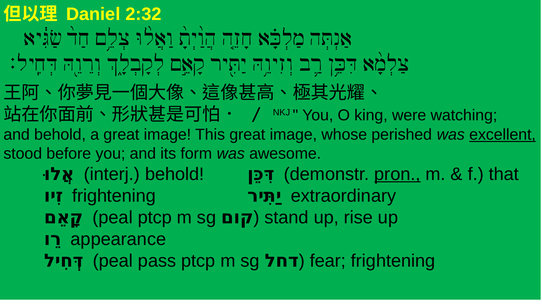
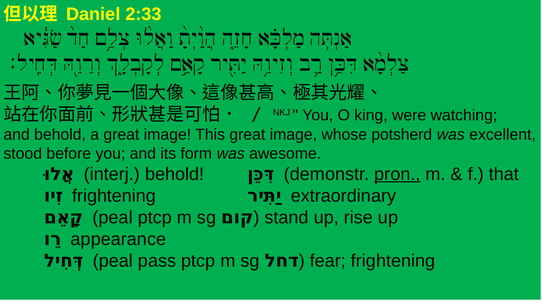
2:32: 2:32 -> 2:33
perished: perished -> potsherd
excellent underline: present -> none
